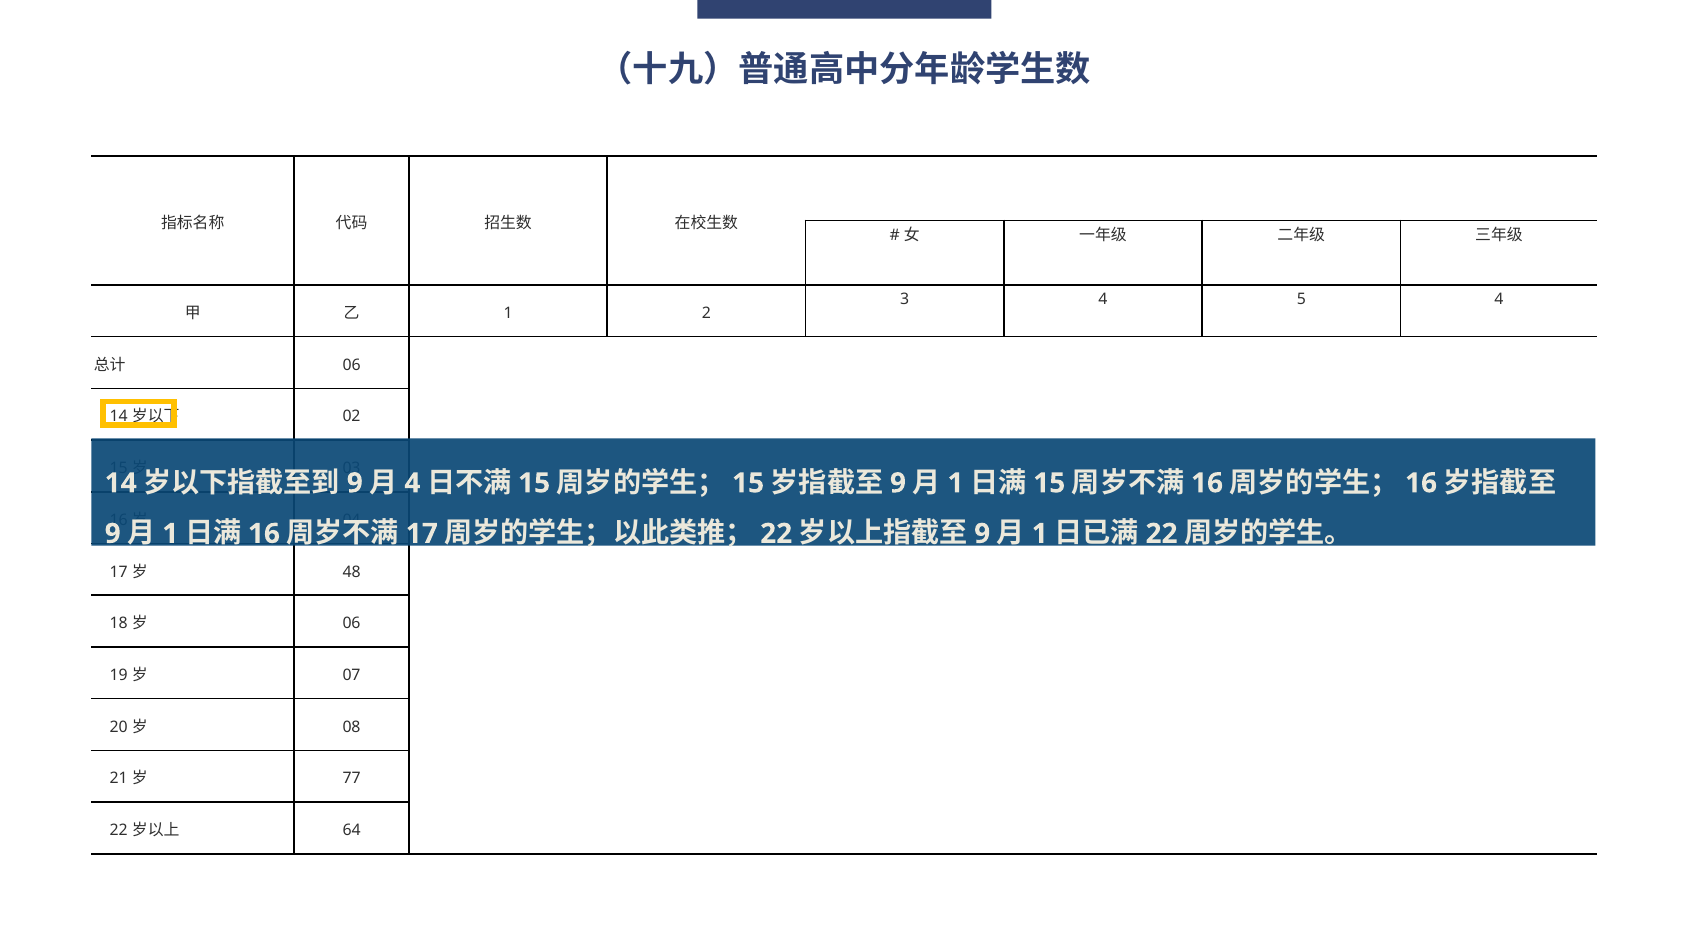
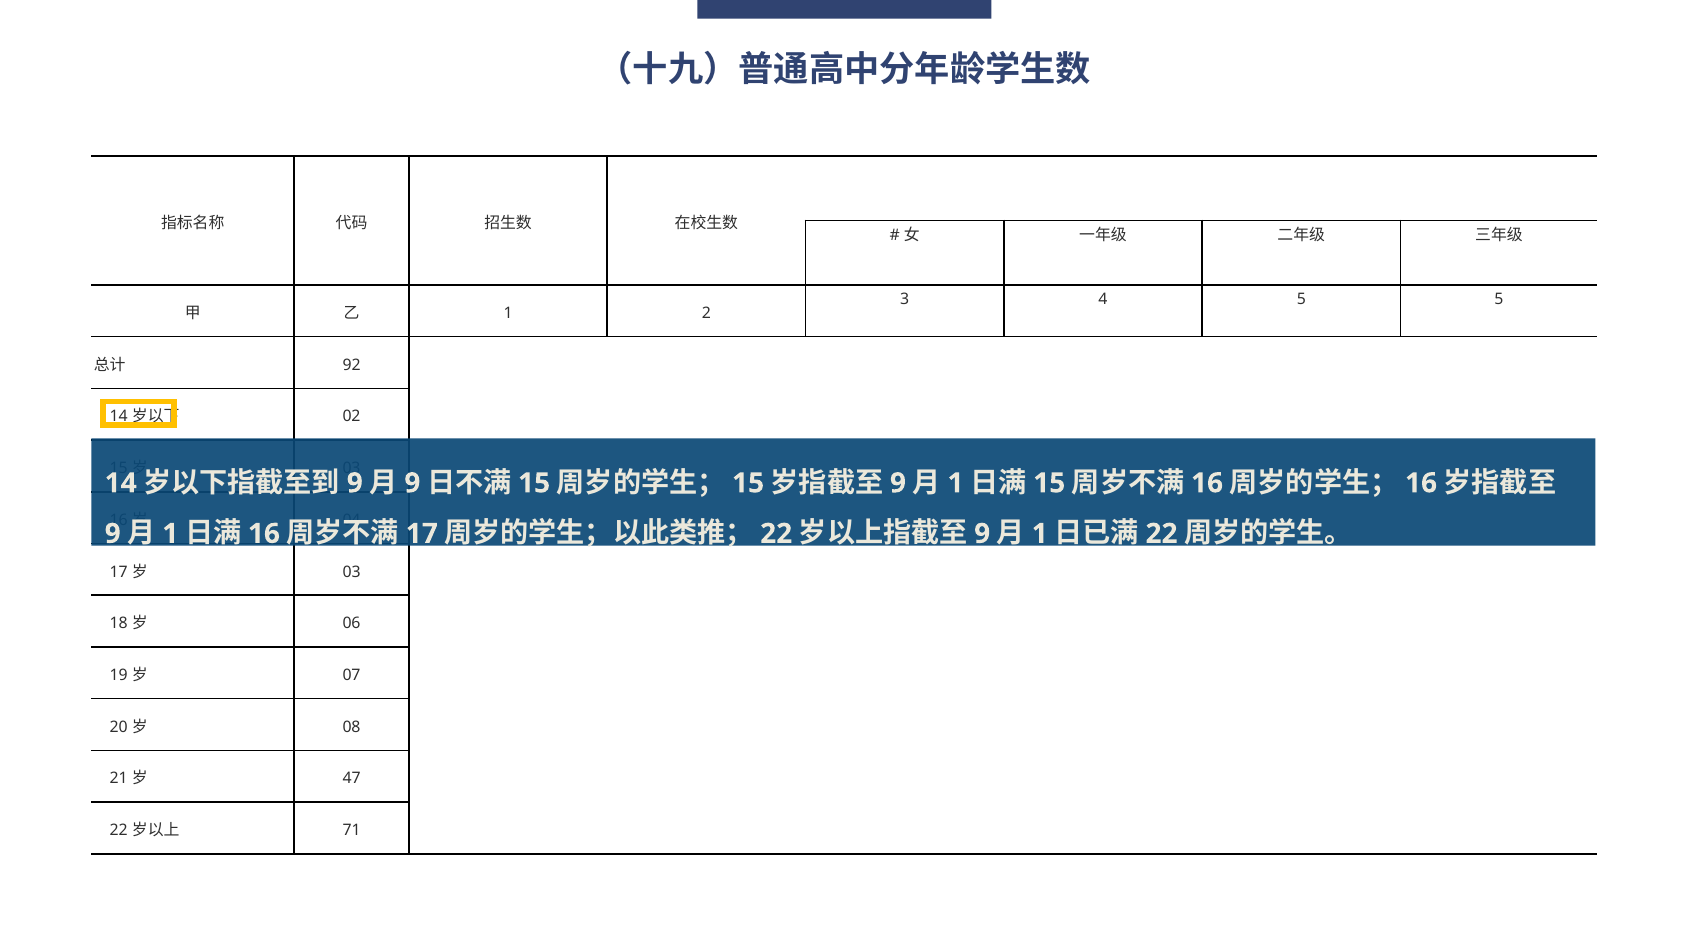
5 4: 4 -> 5
06 at (352, 365): 06 -> 92
4 at (412, 483): 4 -> 9
48 at (352, 572): 48 -> 03
77: 77 -> 47
64: 64 -> 71
